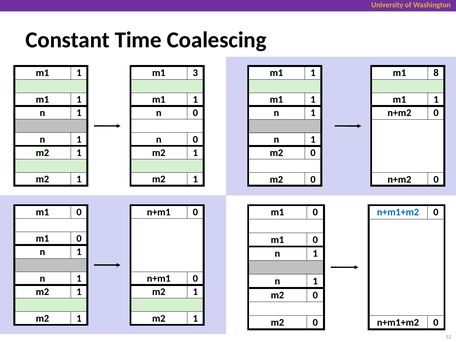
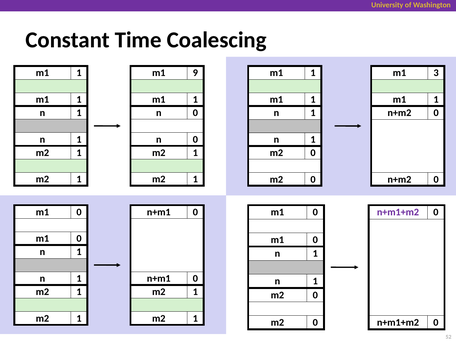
3: 3 -> 9
8: 8 -> 3
n+m1+m2 at (398, 212) colour: blue -> purple
